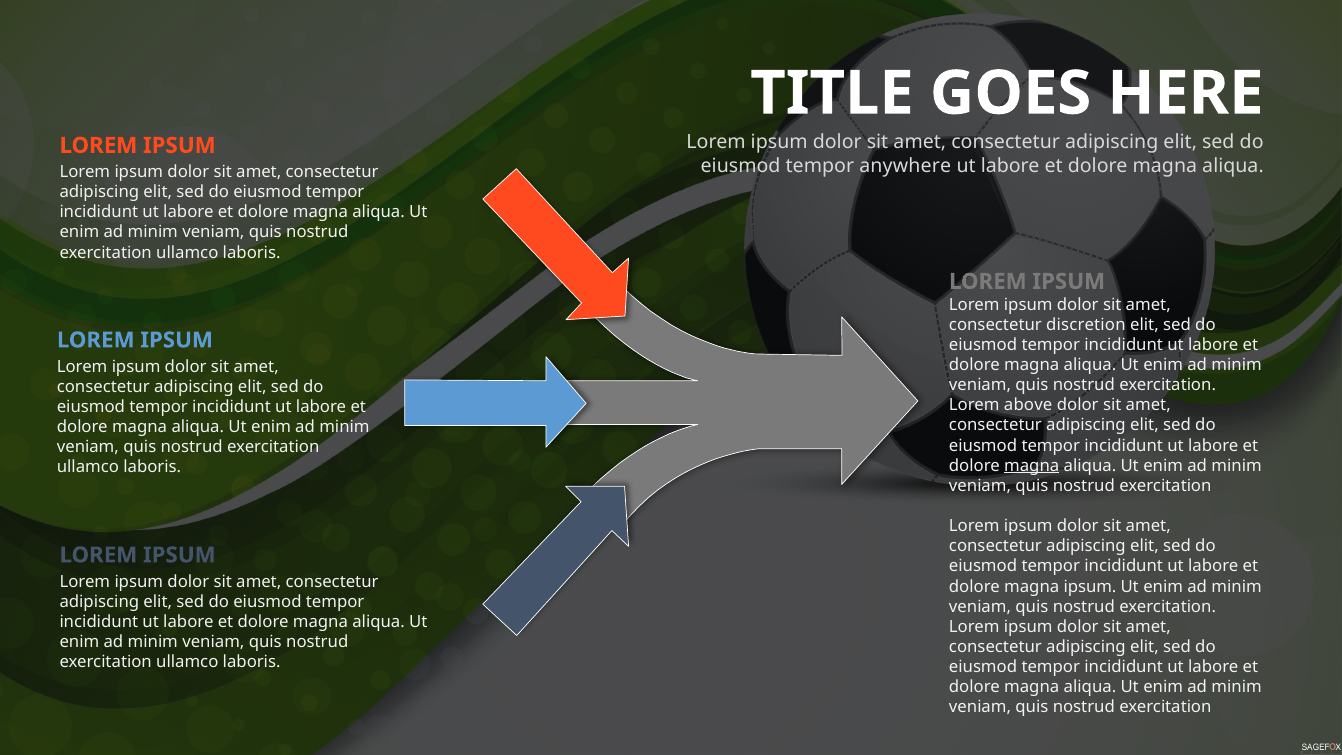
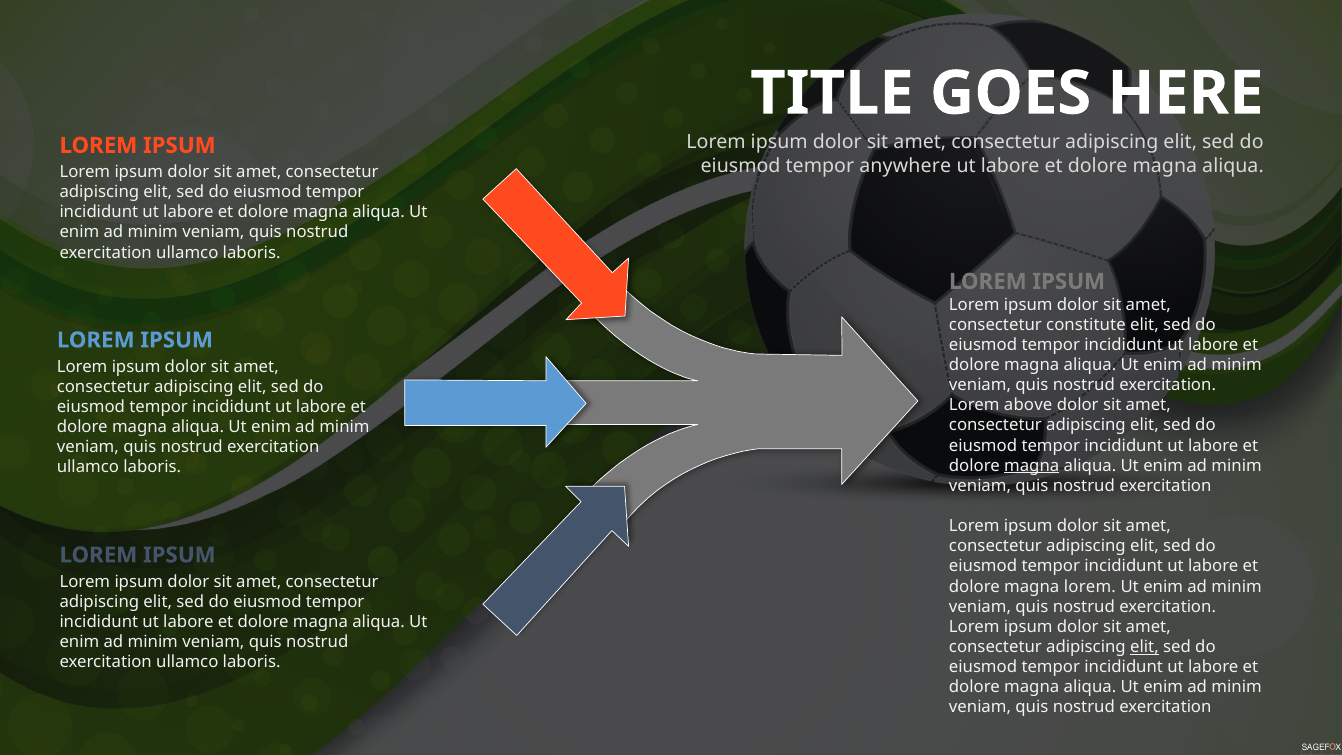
discretion: discretion -> constitute
magna ipsum: ipsum -> lorem
elit at (1144, 647) underline: none -> present
